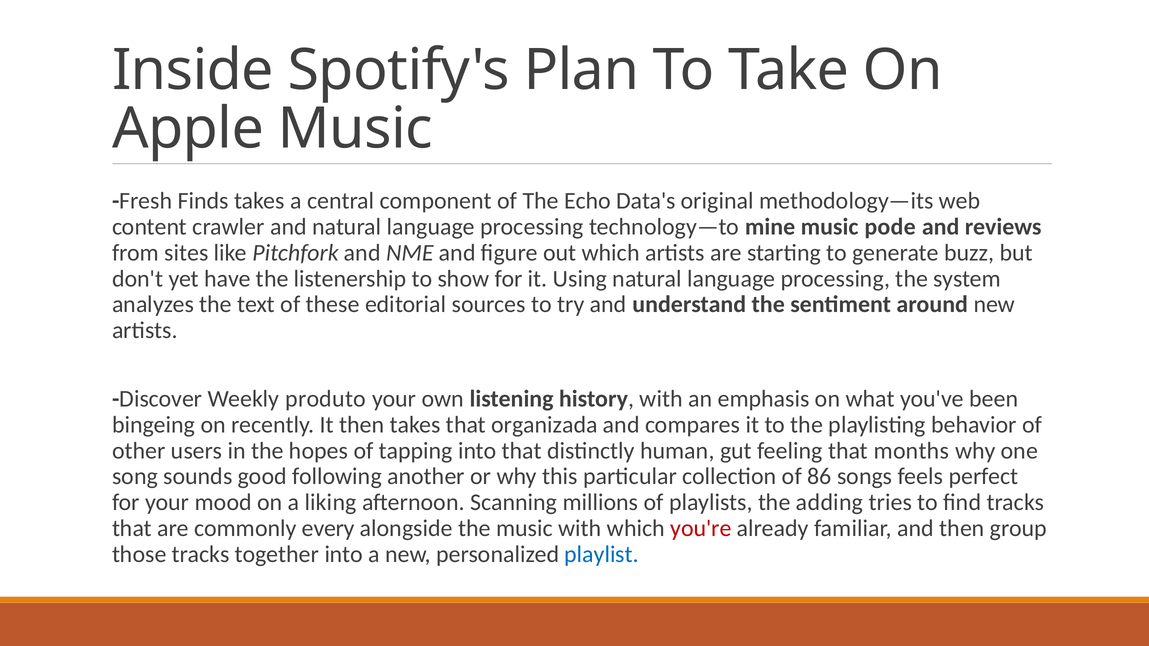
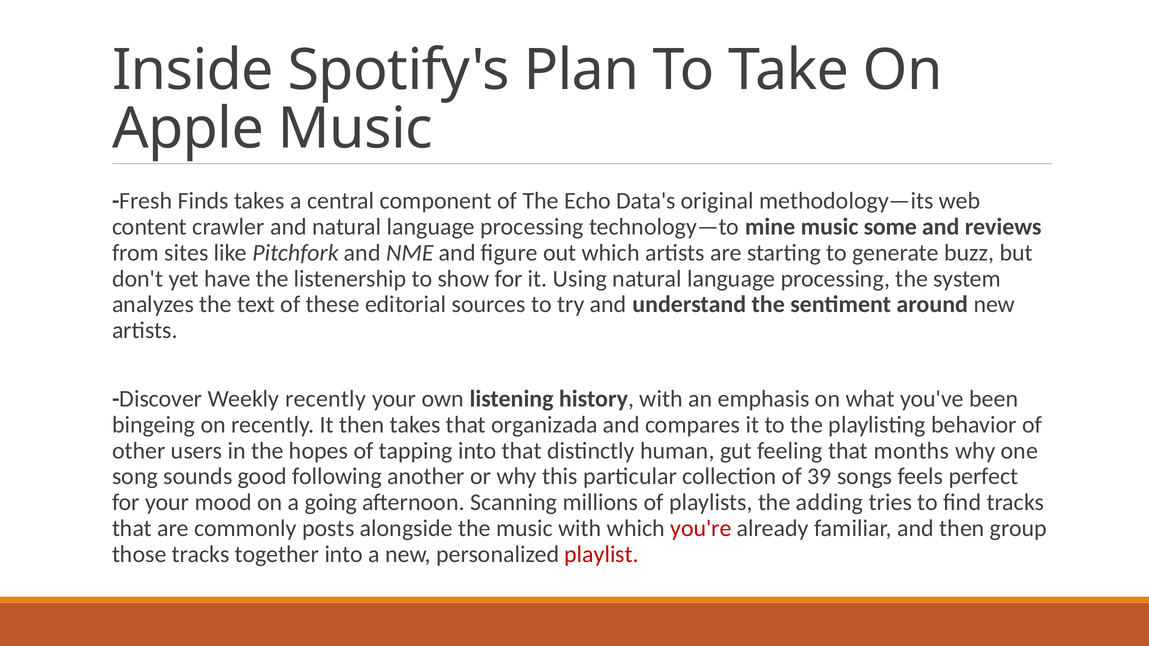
pode: pode -> some
Weekly produto: produto -> recently
86: 86 -> 39
liking: liking -> going
every: every -> posts
playlist colour: blue -> red
